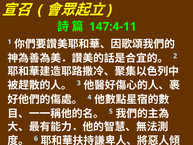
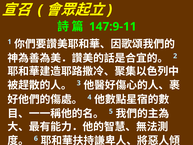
147:4-11: 147:4-11 -> 147:9-11
